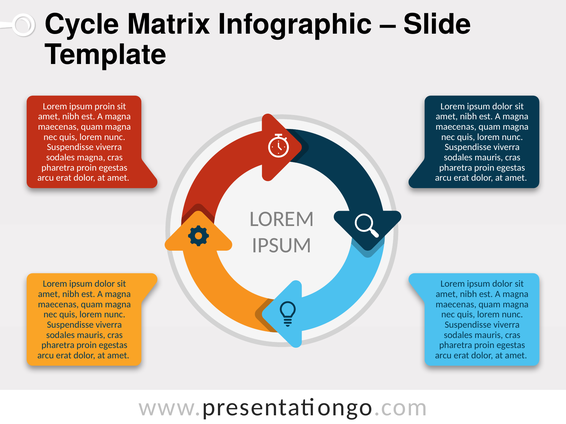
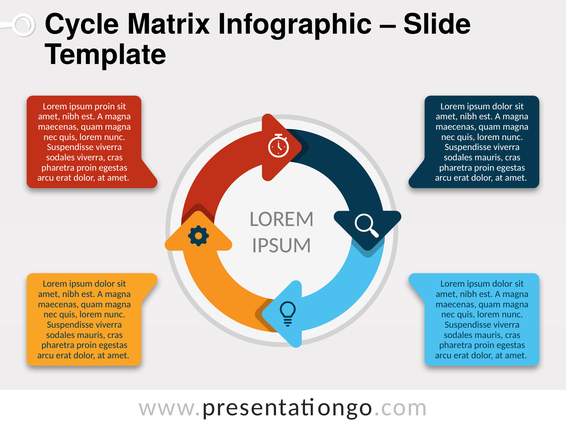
sodales magna: magna -> viverra
